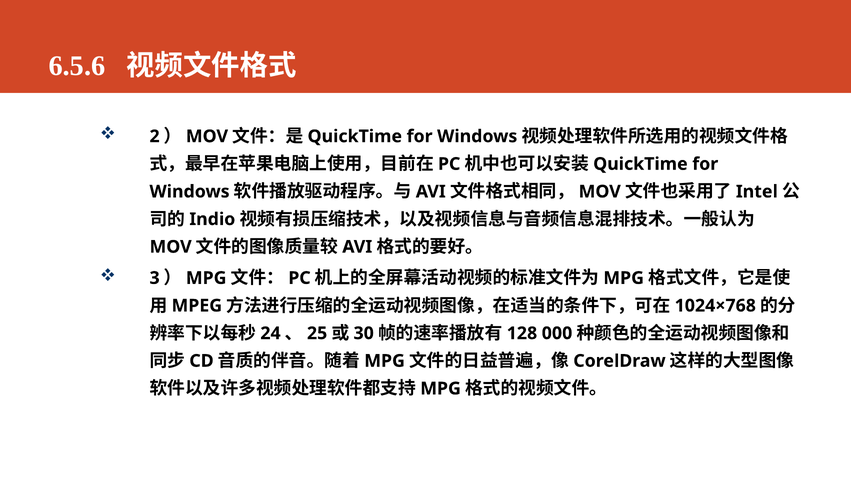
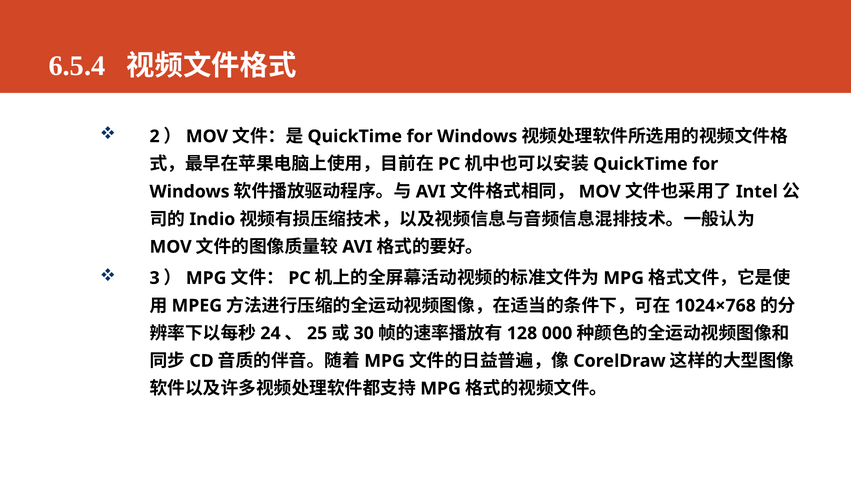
6.5.6: 6.5.6 -> 6.5.4
